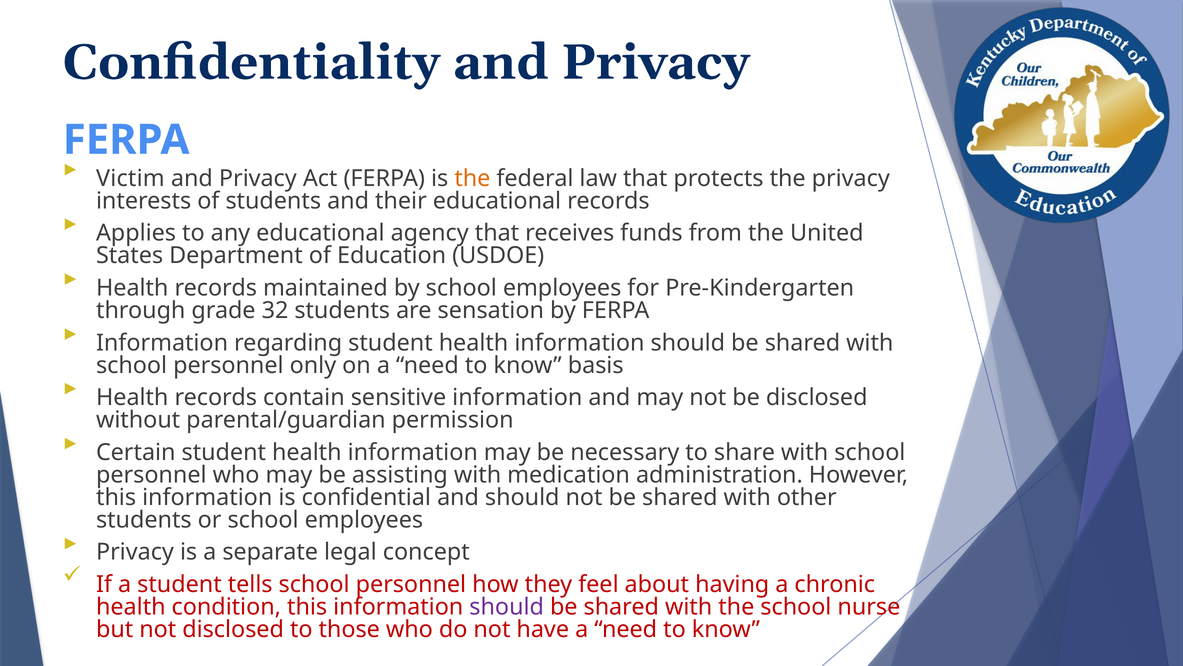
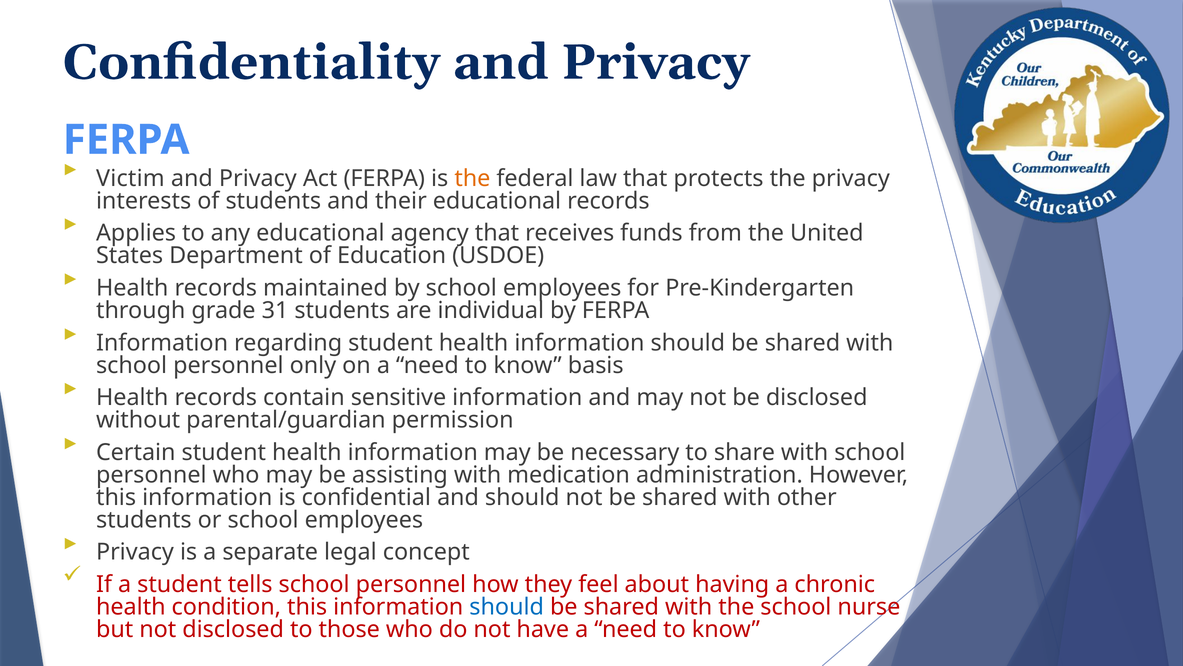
32: 32 -> 31
sensation: sensation -> individual
should at (507, 607) colour: purple -> blue
